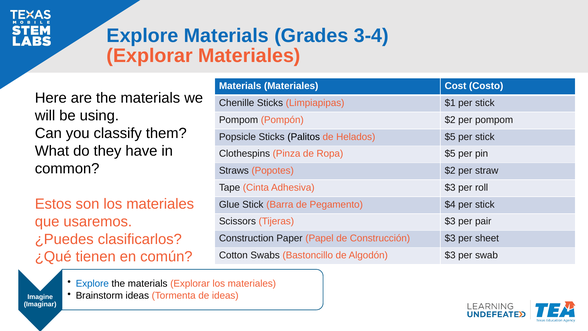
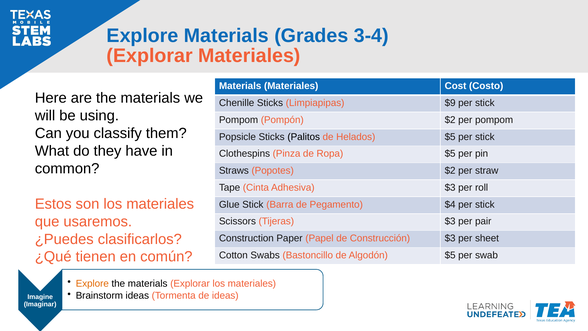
$1: $1 -> $9
Algodón $3: $3 -> $5
Explore at (92, 283) colour: blue -> orange
